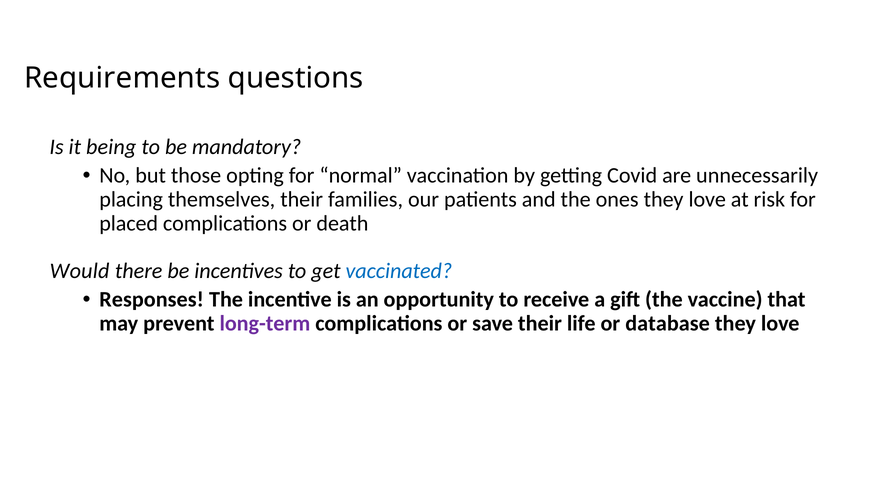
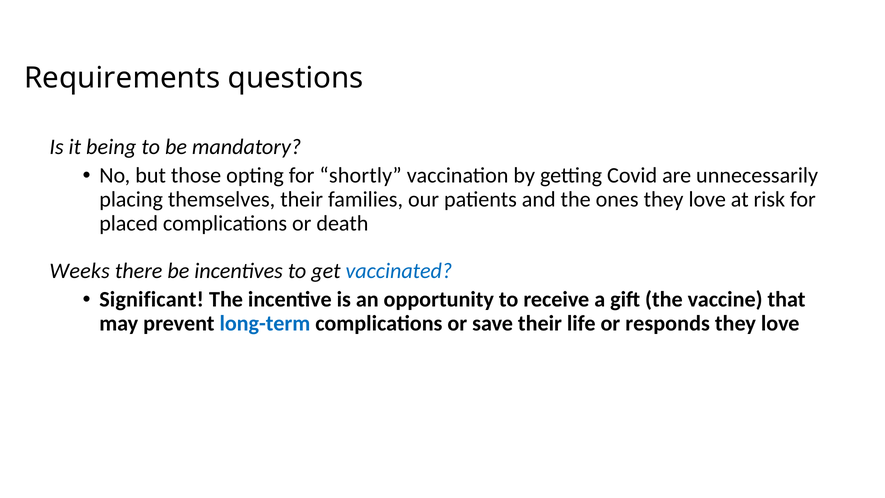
normal: normal -> shortly
Would: Would -> Weeks
Responses: Responses -> Significant
long-term colour: purple -> blue
database: database -> responds
